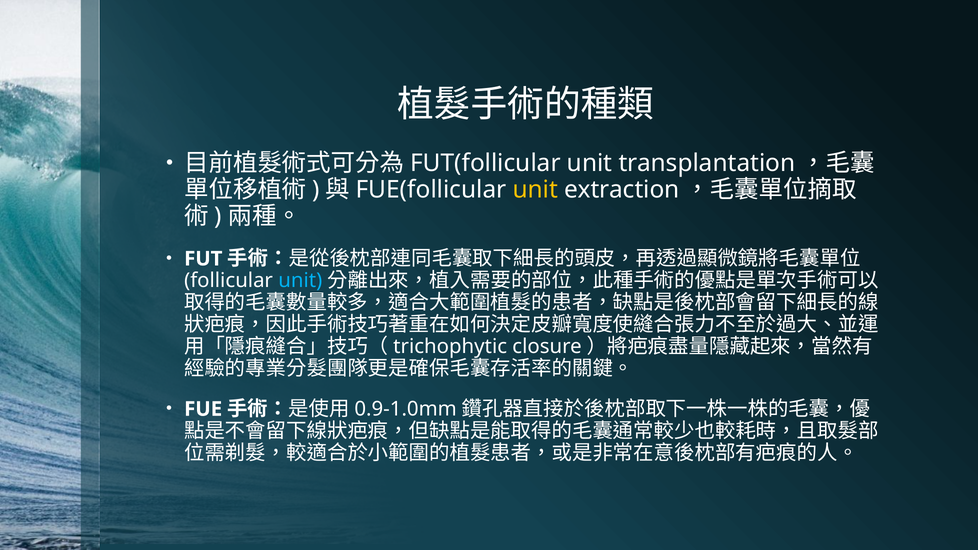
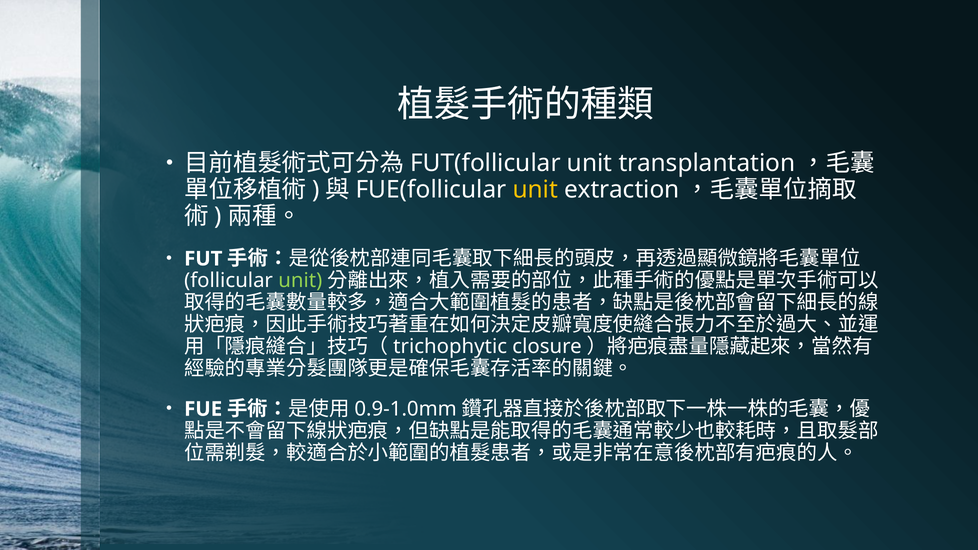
unit at (300, 281) colour: light blue -> light green
